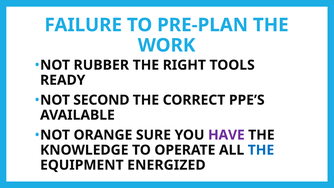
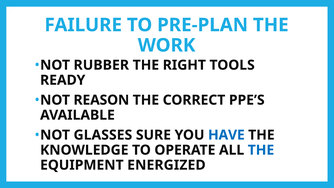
SECOND: SECOND -> REASON
ORANGE: ORANGE -> GLASSES
HAVE colour: purple -> blue
